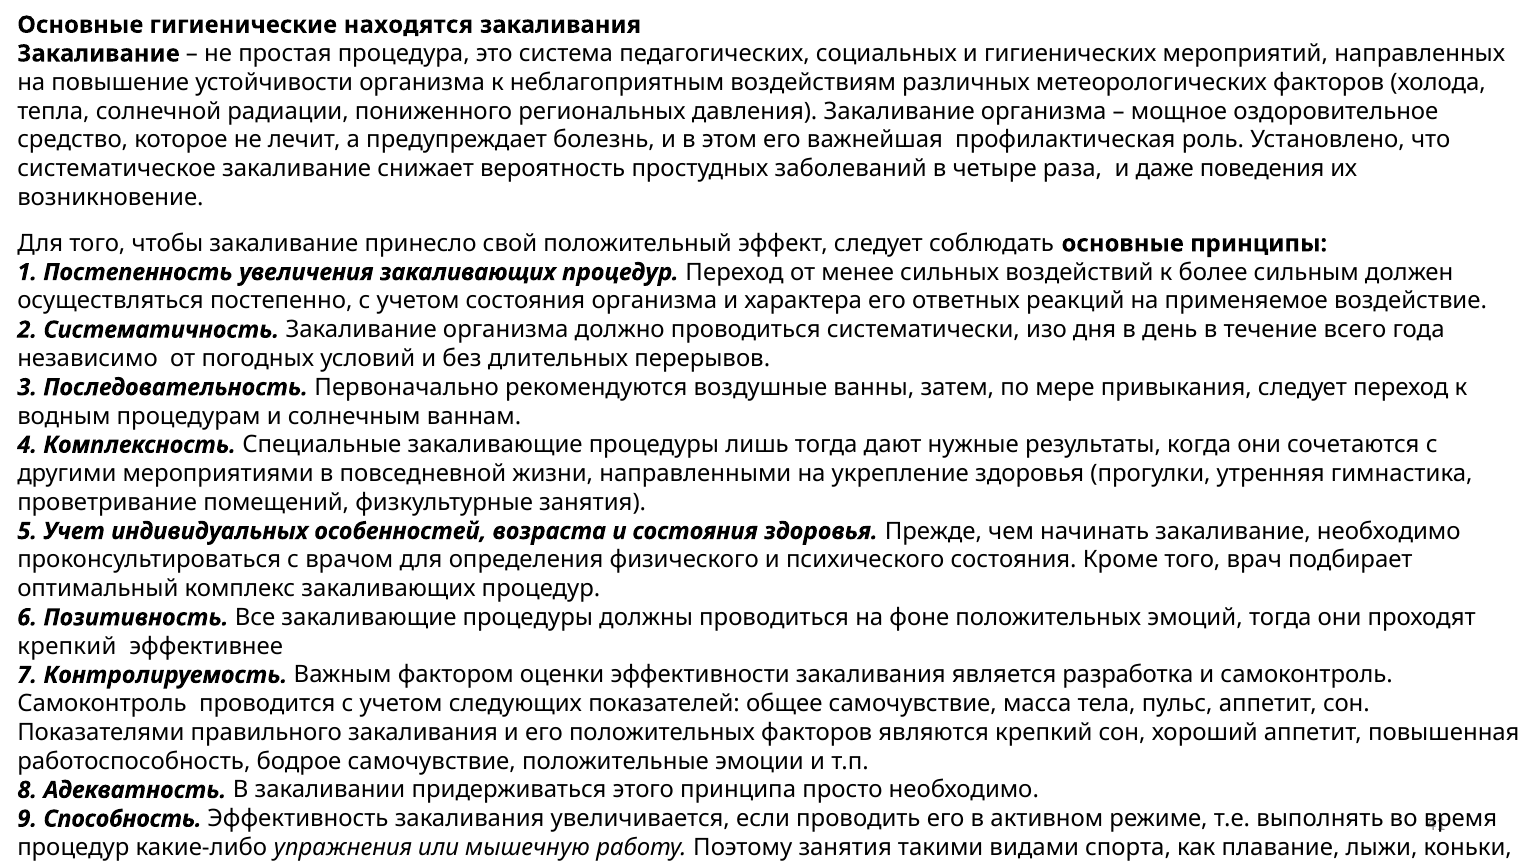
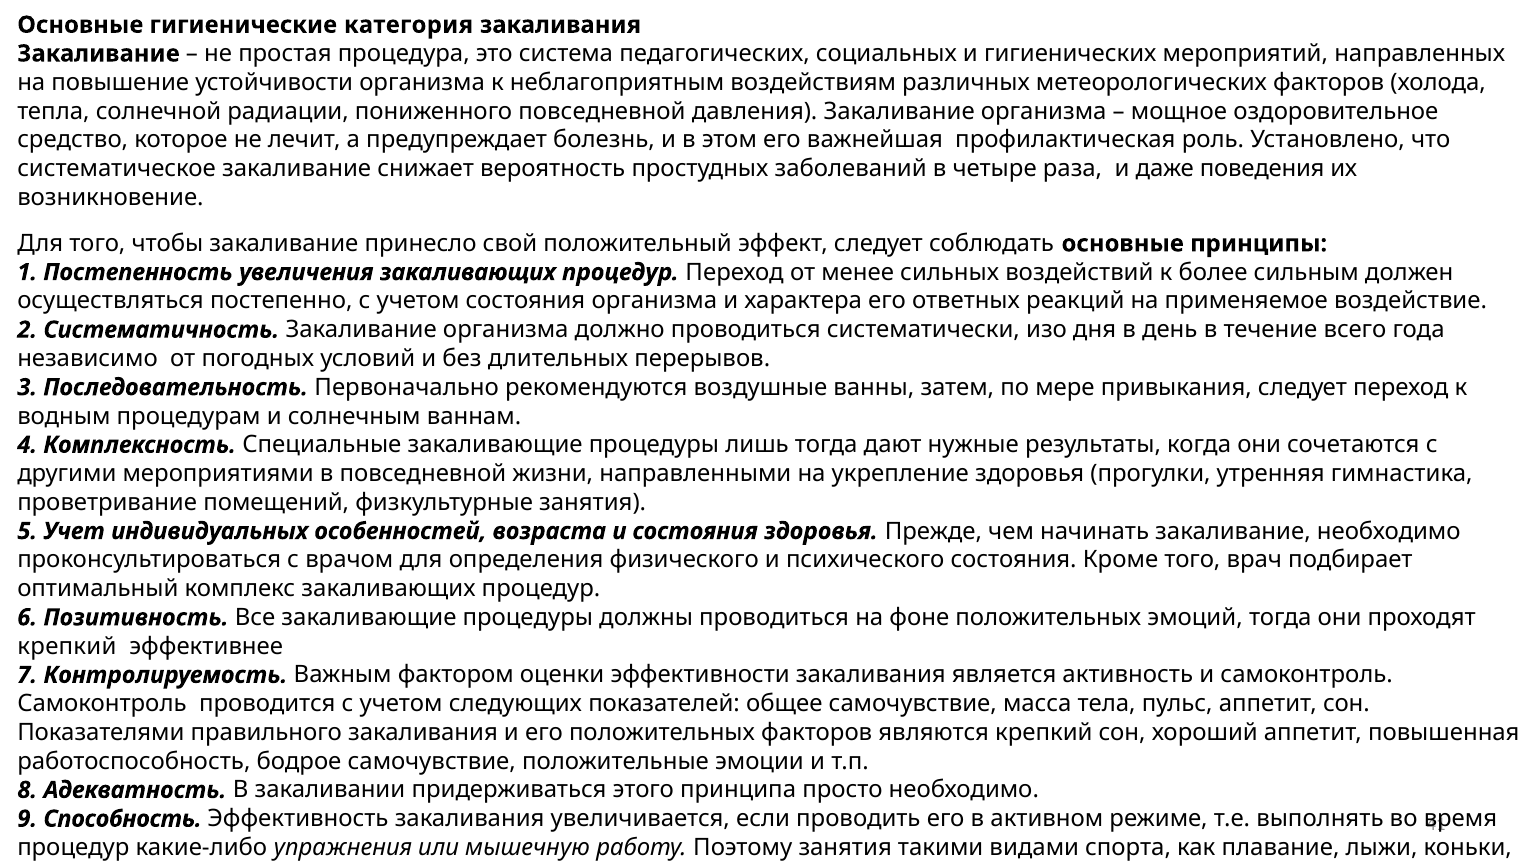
находятся: находятся -> категория
пониженного региональных: региональных -> повседневной
разработка: разработка -> активность
